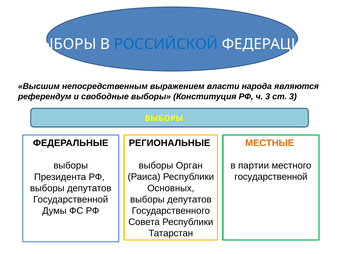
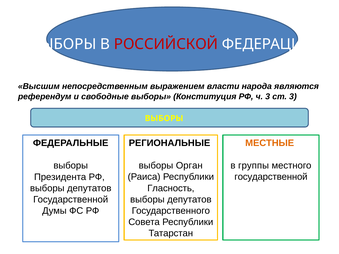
РОССИЙСКОЙ colour: blue -> red
партии: партии -> группы
Основных: Основных -> Гласность
